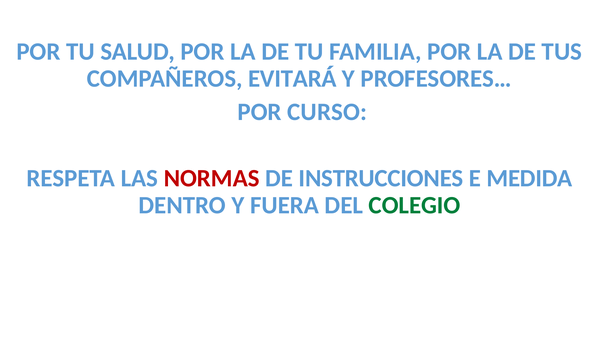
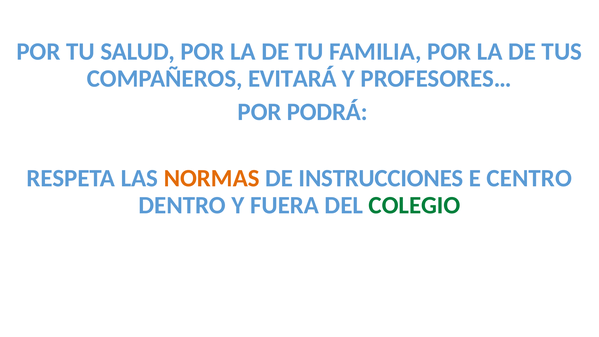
CURSO: CURSO -> PODRÁ
NORMAS colour: red -> orange
MEDIDA: MEDIDA -> CENTRO
